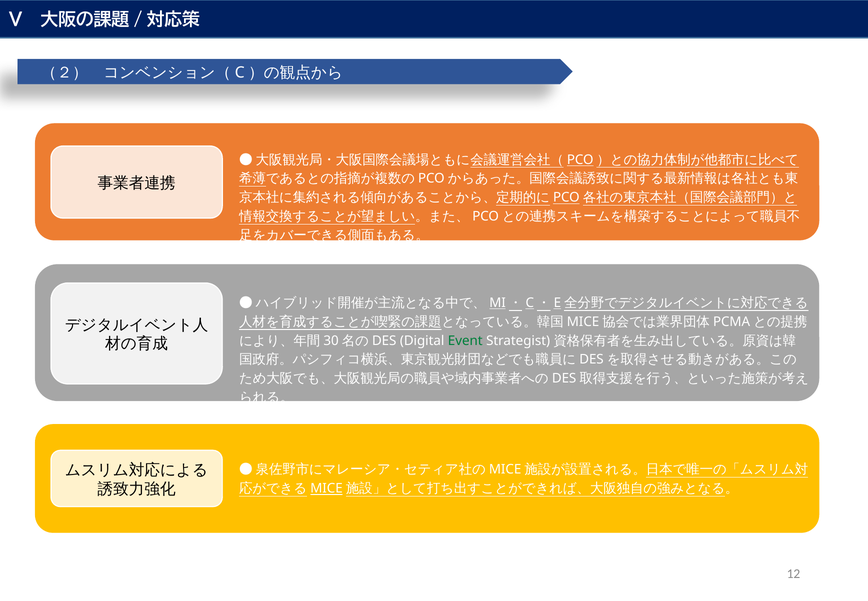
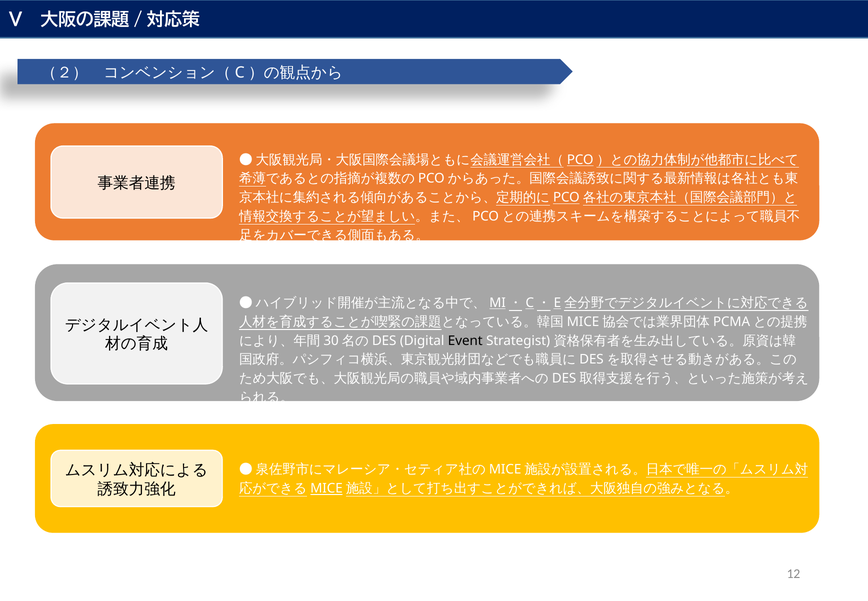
Event colour: green -> black
